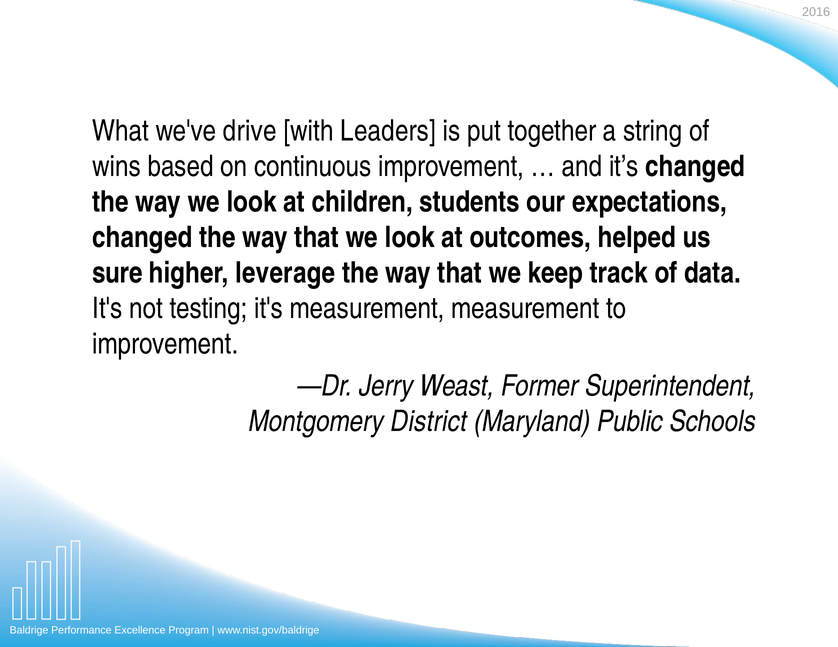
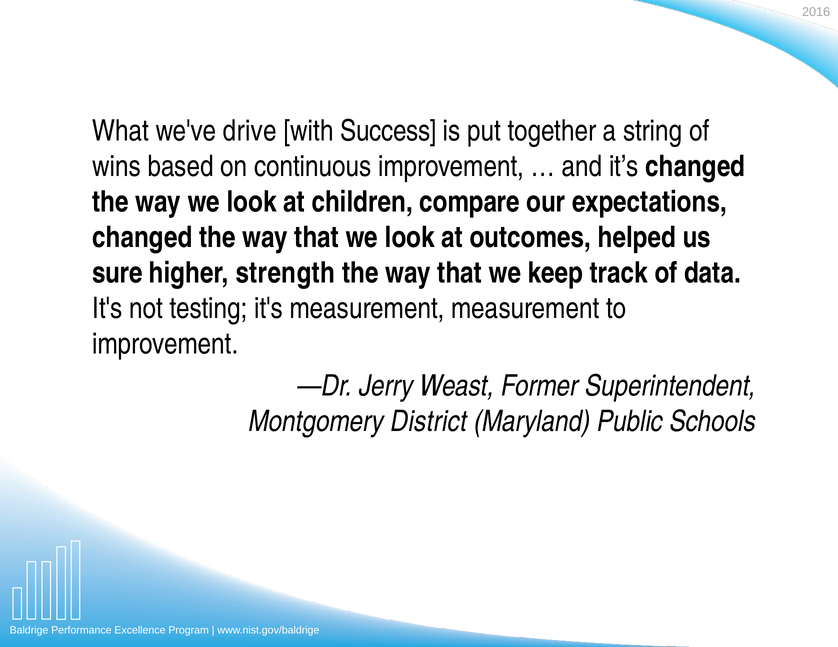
Leaders: Leaders -> Success
students: students -> compare
leverage: leverage -> strength
